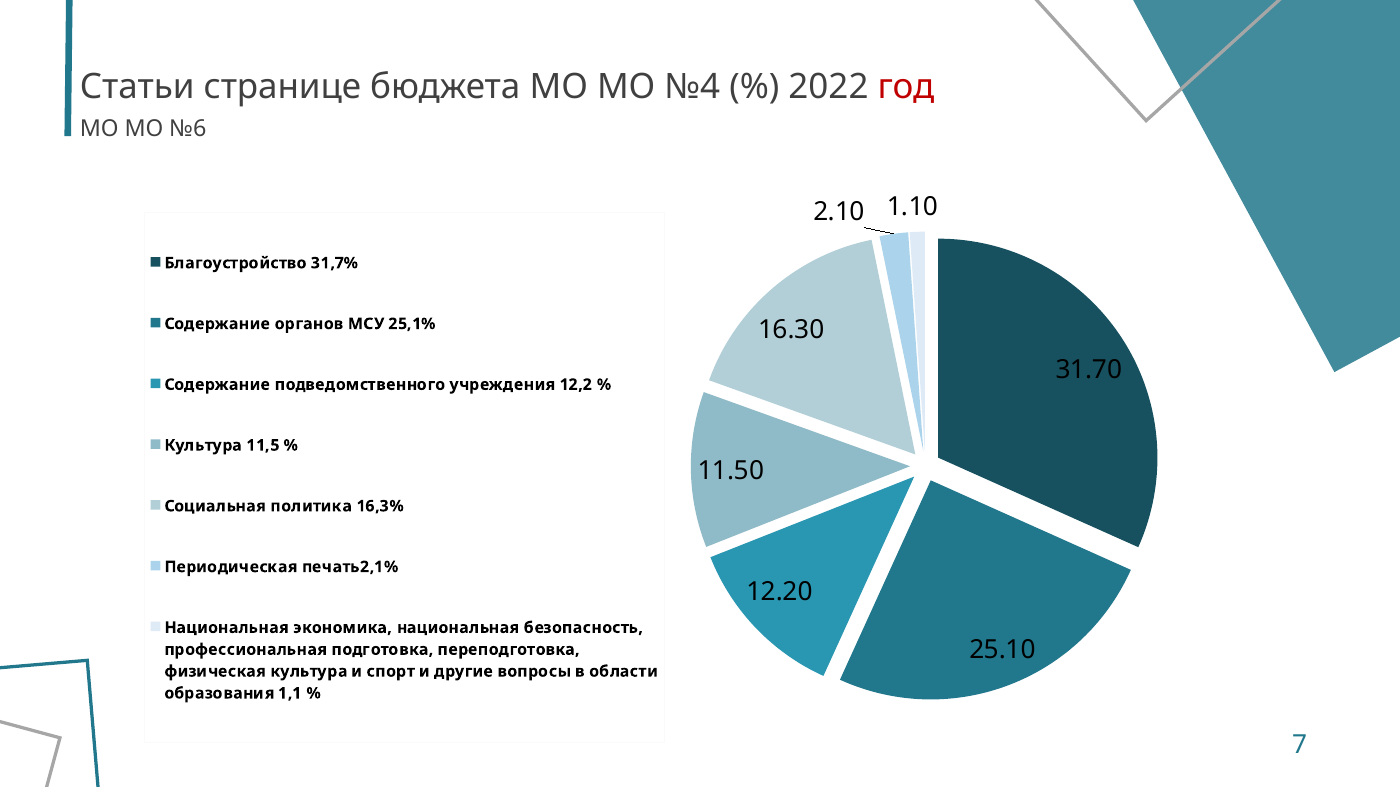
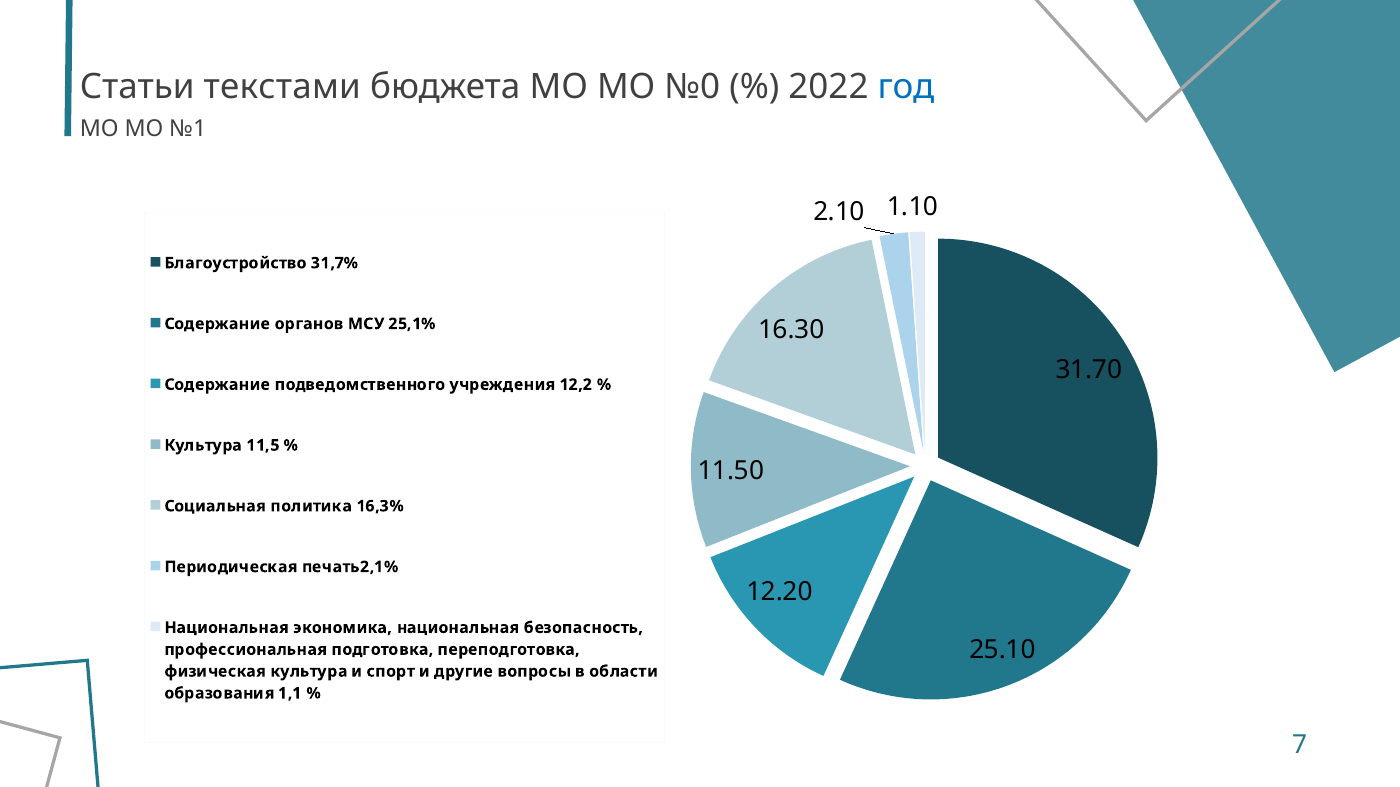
странице: странице -> текстами
№4: №4 -> №0
год colour: red -> blue
№6: №6 -> №1
